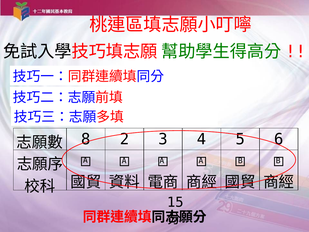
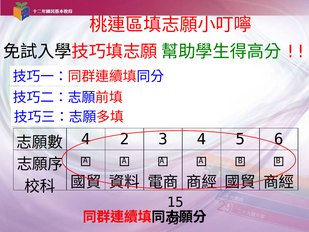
8 at (86, 139): 8 -> 4
